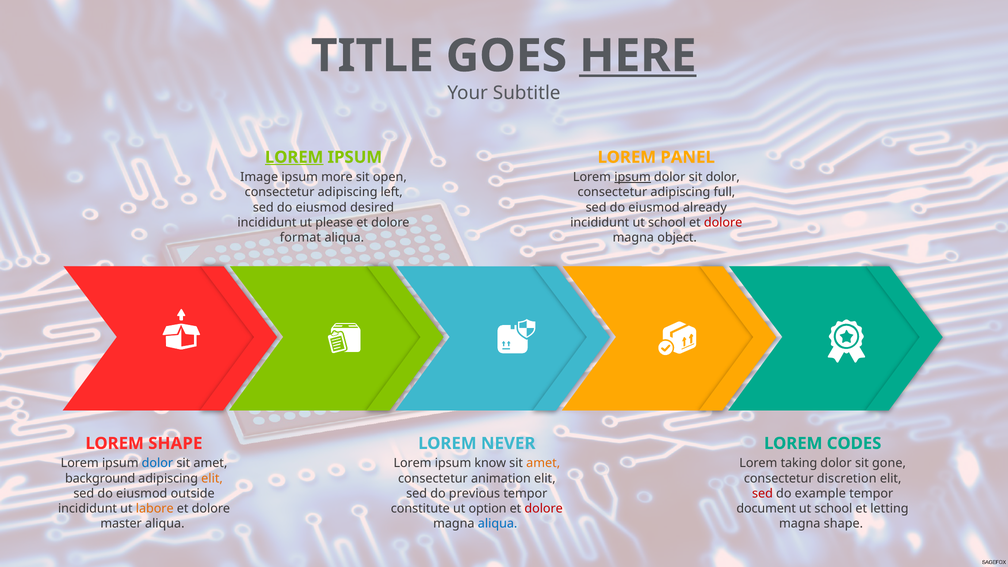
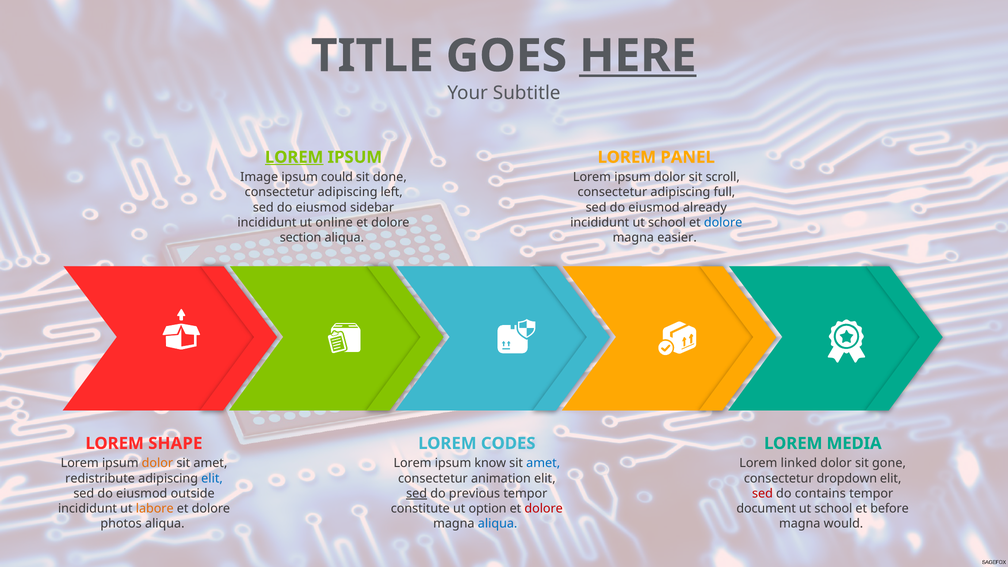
more: more -> could
open: open -> done
ipsum at (633, 177) underline: present -> none
sit dolor: dolor -> scroll
desired: desired -> sidebar
please: please -> online
dolore at (723, 222) colour: red -> blue
format: format -> section
object: object -> easier
NEVER: NEVER -> CODES
CODES: CODES -> MEDIA
dolor at (157, 463) colour: blue -> orange
amet at (543, 463) colour: orange -> blue
taking: taking -> linked
background: background -> redistribute
elit at (212, 478) colour: orange -> blue
discretion: discretion -> dropdown
sed at (417, 493) underline: none -> present
example: example -> contains
letting: letting -> before
master: master -> photos
magna shape: shape -> would
